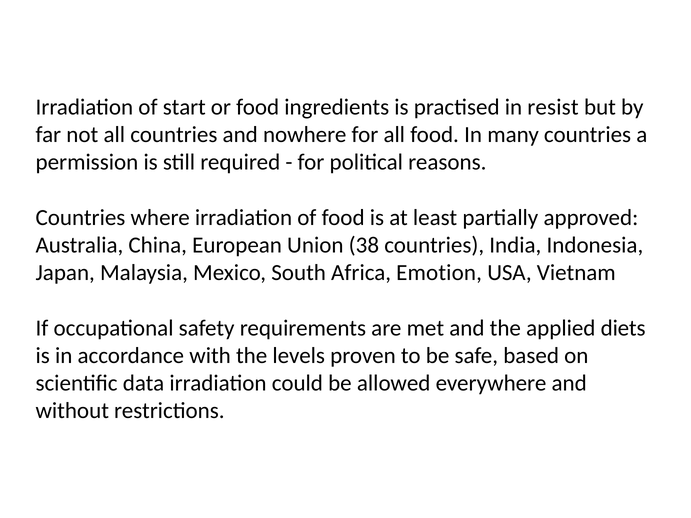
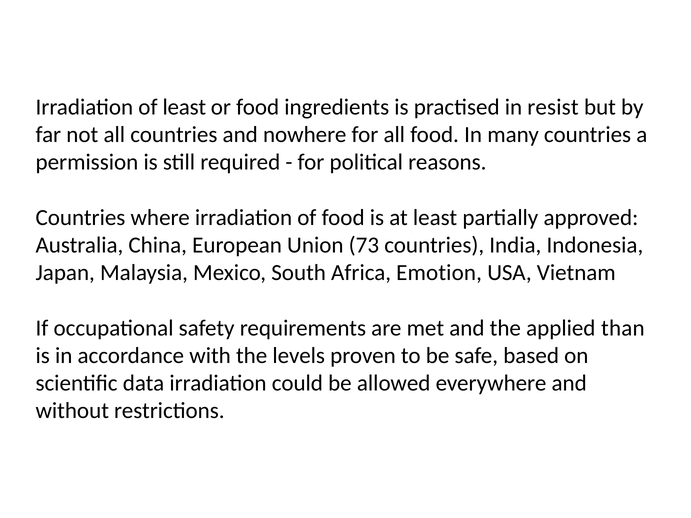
of start: start -> least
38: 38 -> 73
diets: diets -> than
